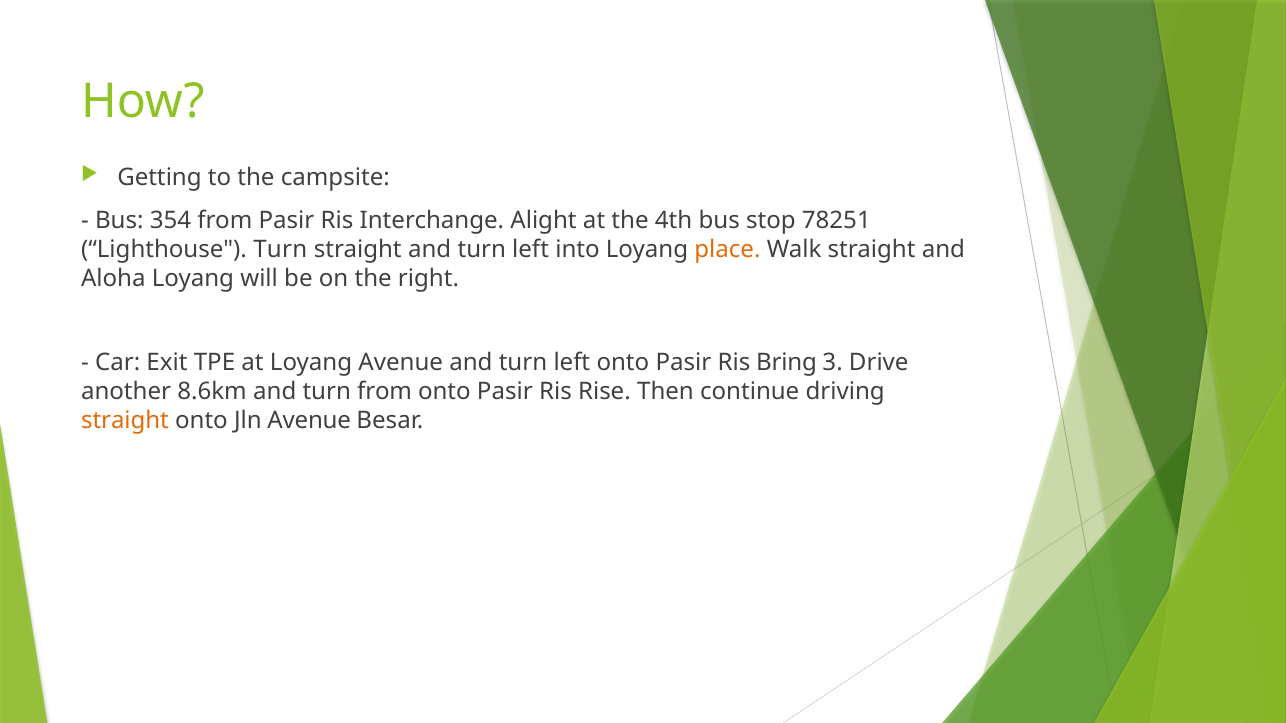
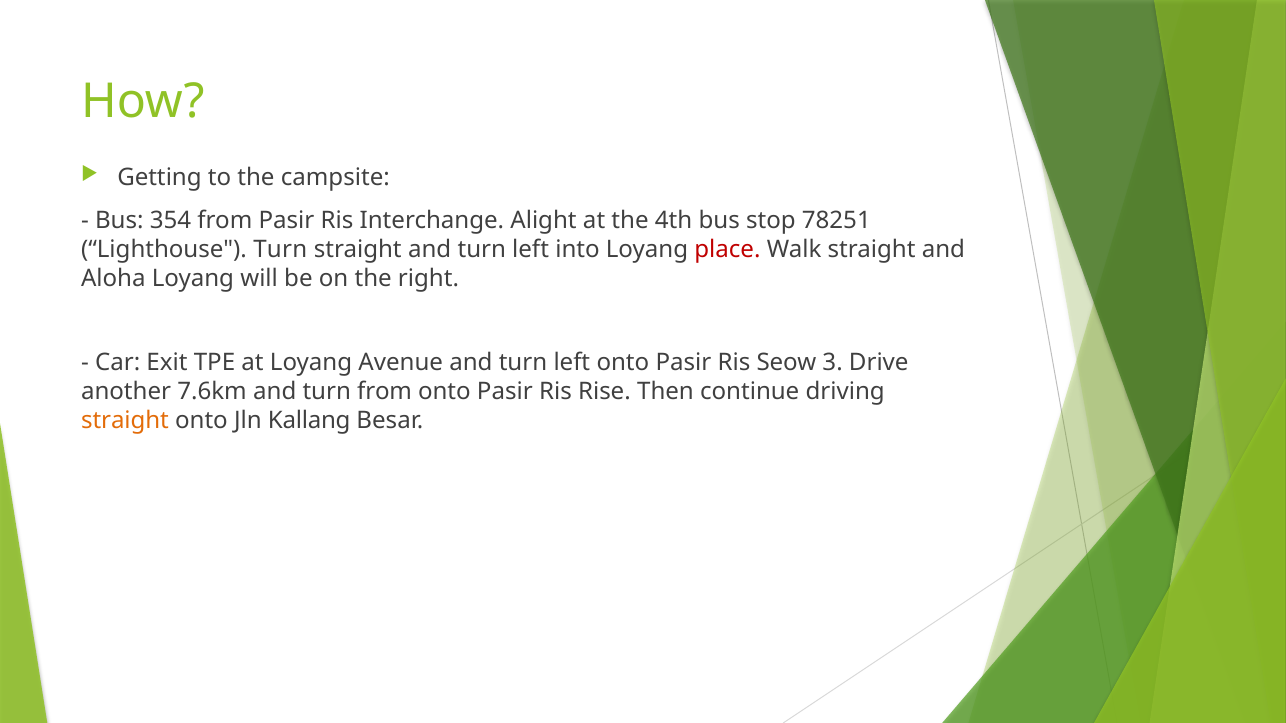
place colour: orange -> red
Bring: Bring -> Seow
8.6km: 8.6km -> 7.6km
Jln Avenue: Avenue -> Kallang
